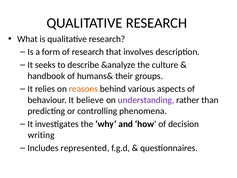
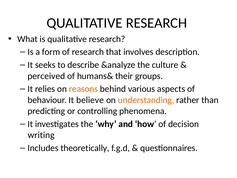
handbook: handbook -> perceived
understanding colour: purple -> orange
represented: represented -> theoretically
